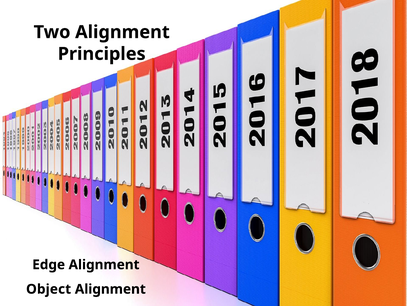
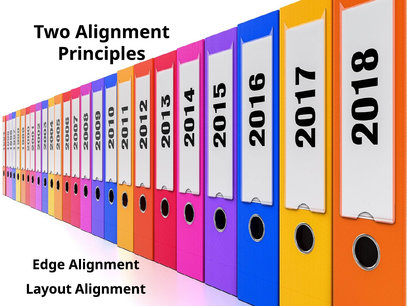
Object: Object -> Layout
